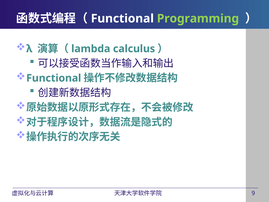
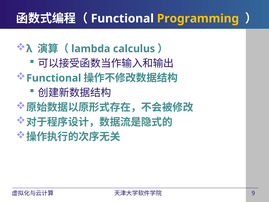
Programming colour: light green -> yellow
